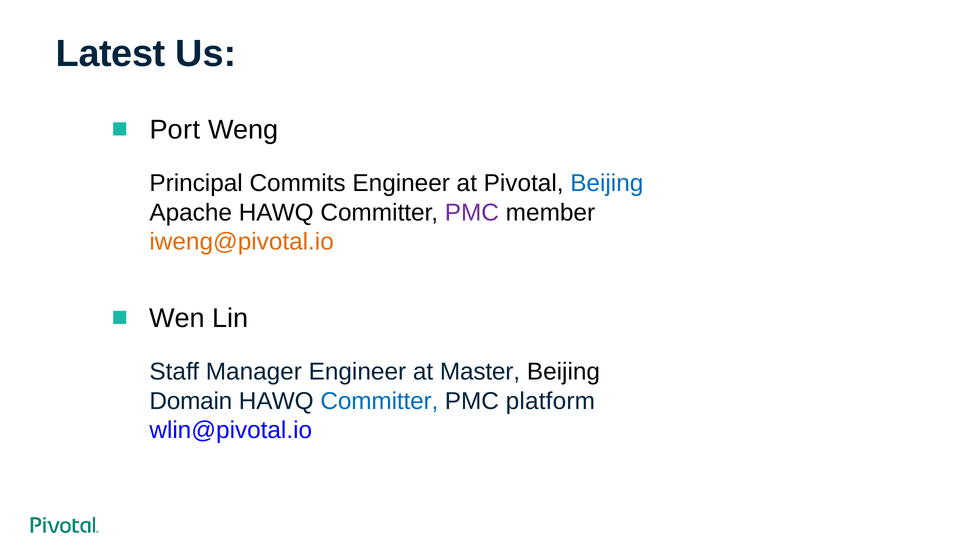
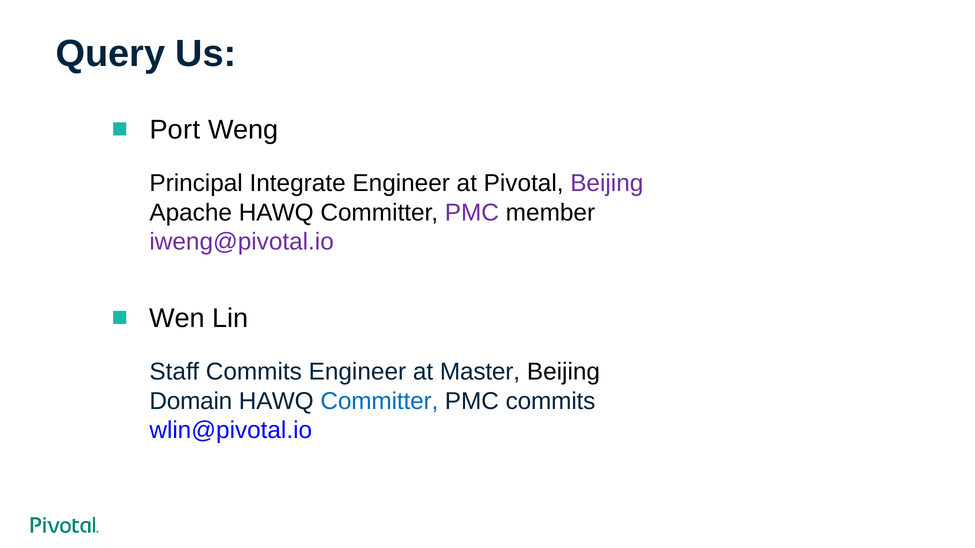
Latest: Latest -> Query
Commits: Commits -> Integrate
Beijing at (607, 184) colour: blue -> purple
iweng@pivotal.io colour: orange -> purple
Staff Manager: Manager -> Commits
PMC platform: platform -> commits
